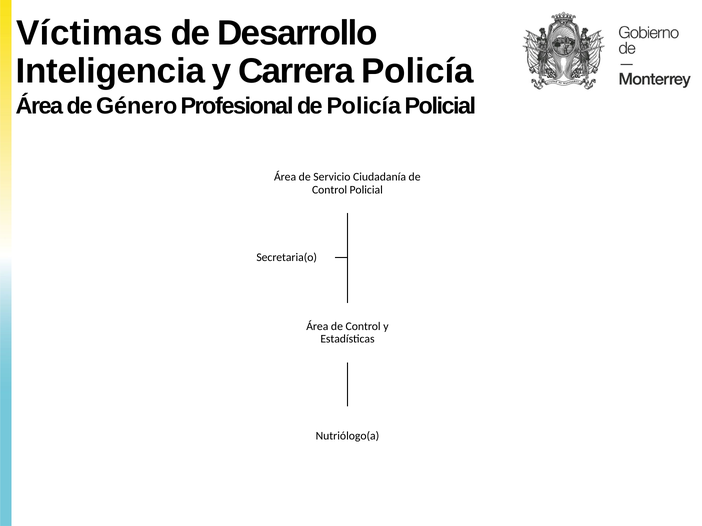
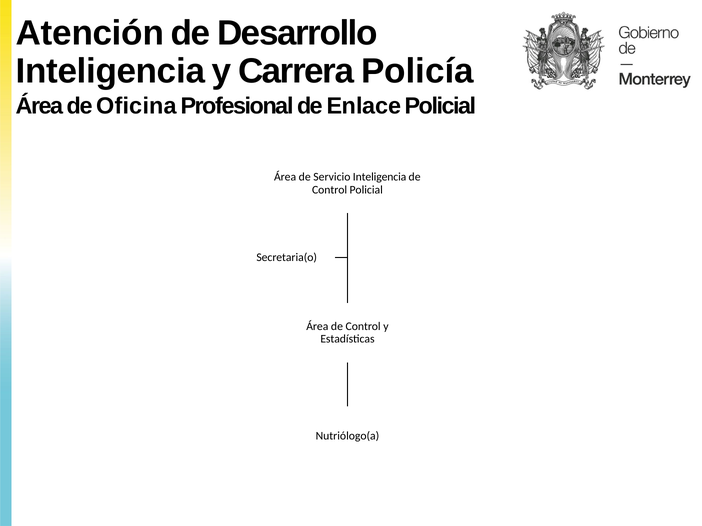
Víctimas: Víctimas -> Atención
Género: Género -> Oficina
de Policía: Policía -> Enlace
Servicio Ciudadanía: Ciudadanía -> Inteligencia
